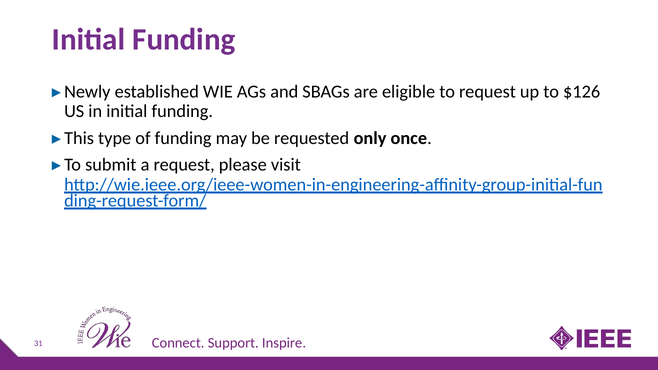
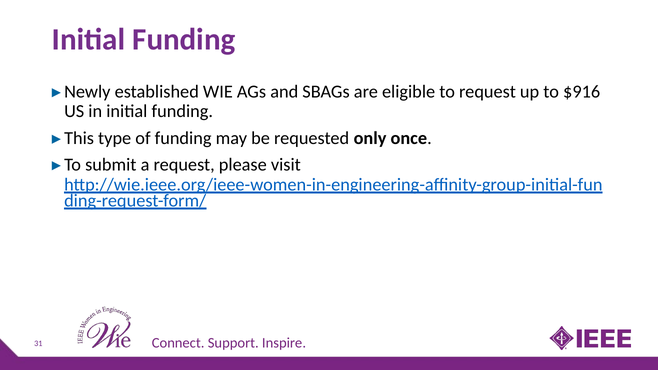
$126: $126 -> $916
